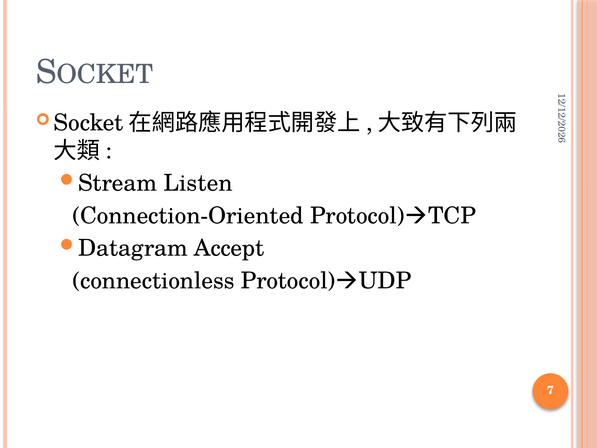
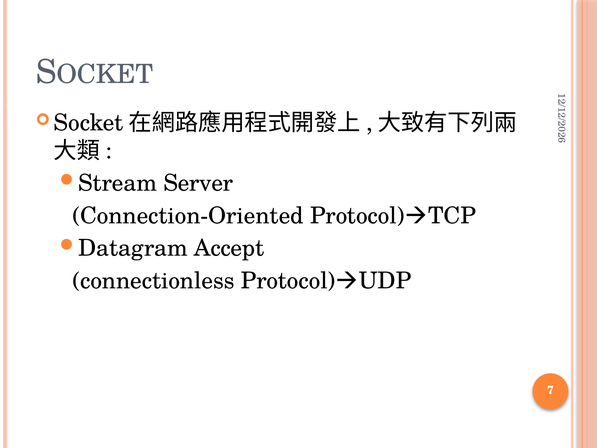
Listen: Listen -> Server
